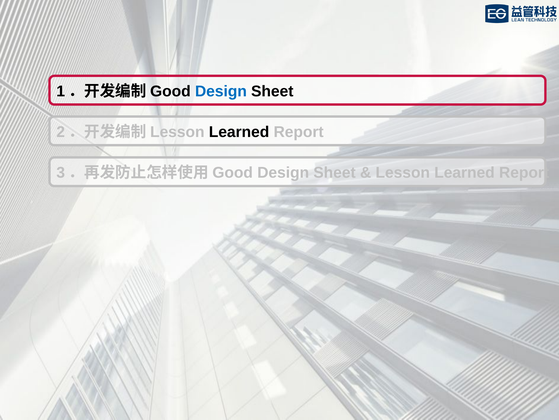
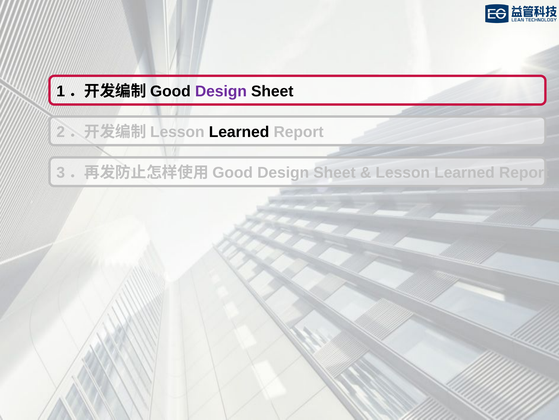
Design at (221, 91) colour: blue -> purple
